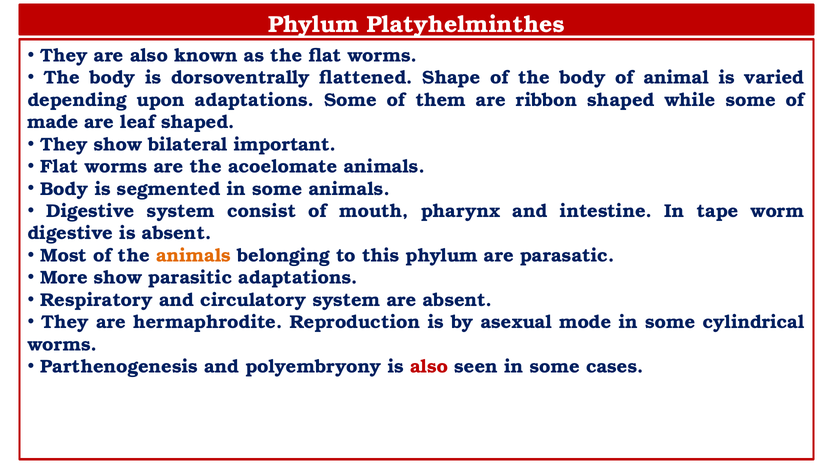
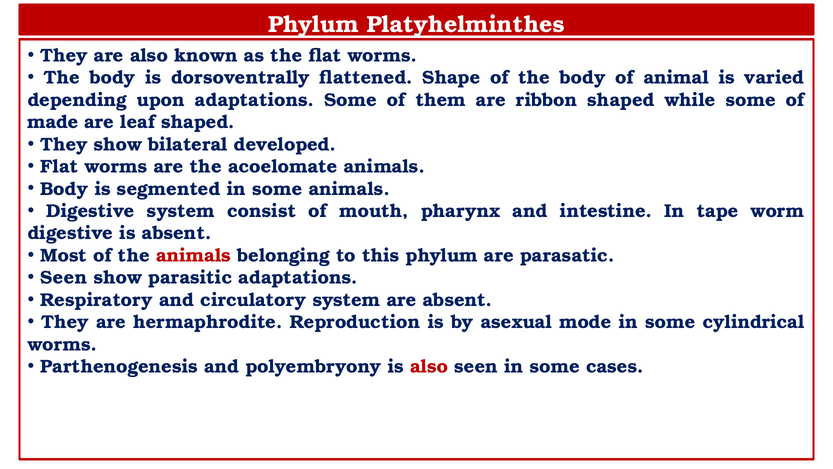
important: important -> developed
animals at (194, 255) colour: orange -> red
More at (64, 278): More -> Seen
